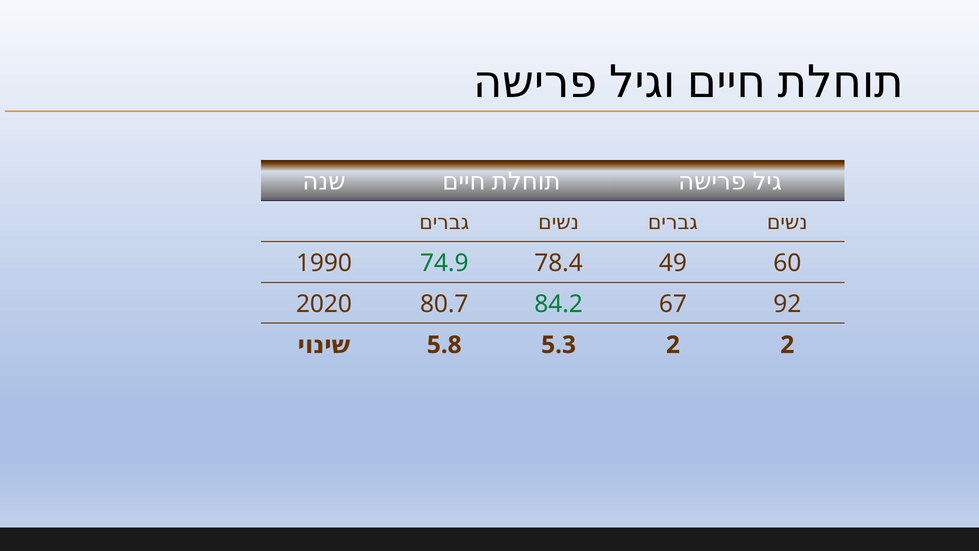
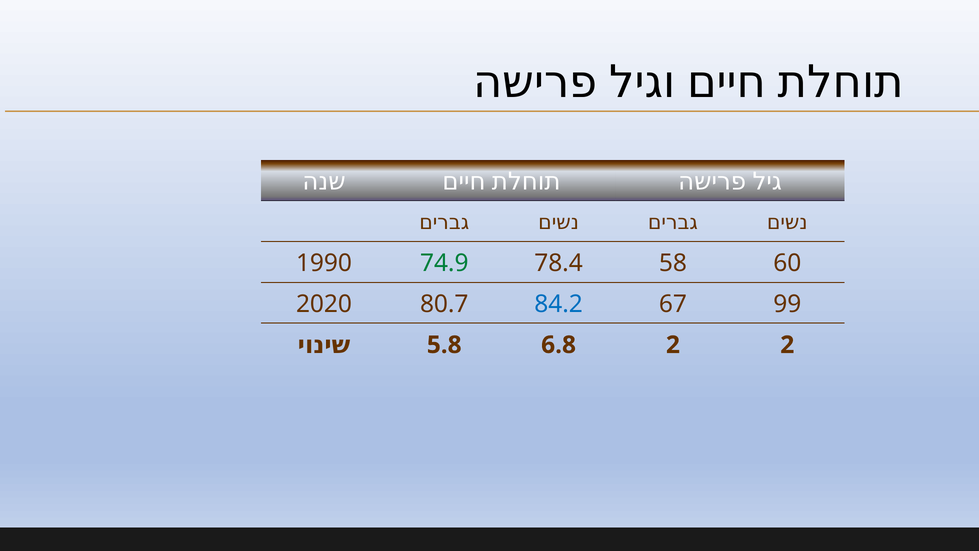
49: 49 -> 58
84.2 colour: green -> blue
92: 92 -> 99
5.3: 5.3 -> 6.8
